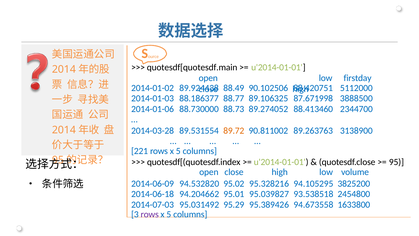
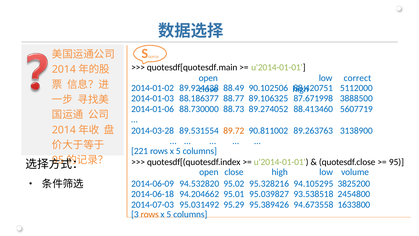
firstday: firstday -> correct
2344700: 2344700 -> 5607719
rows at (150, 214) colour: purple -> orange
